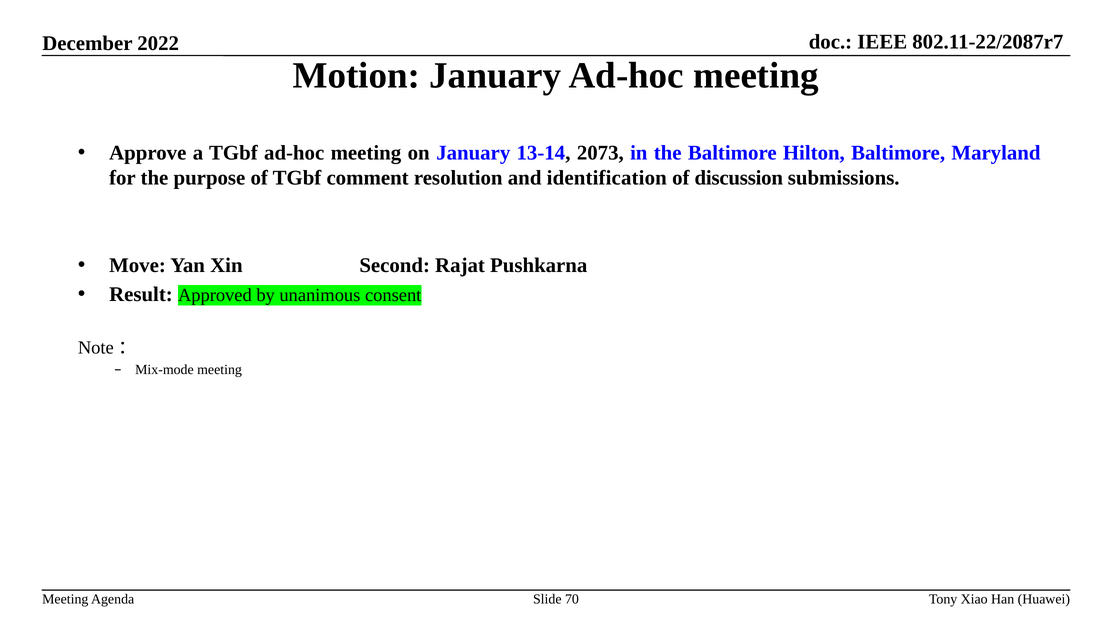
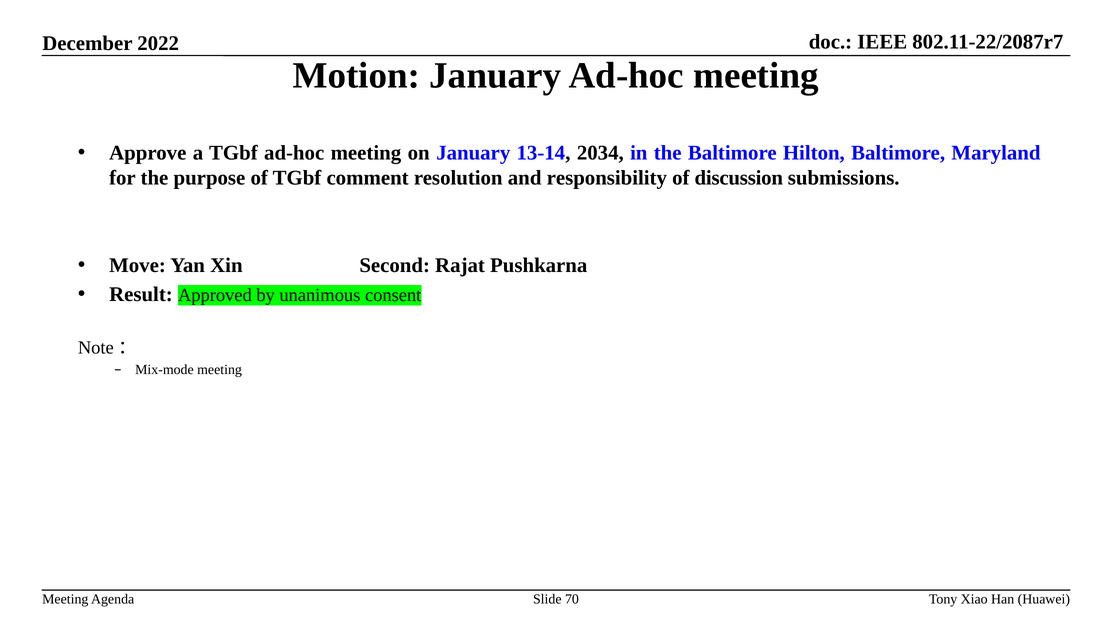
2073: 2073 -> 2034
identification: identification -> responsibility
